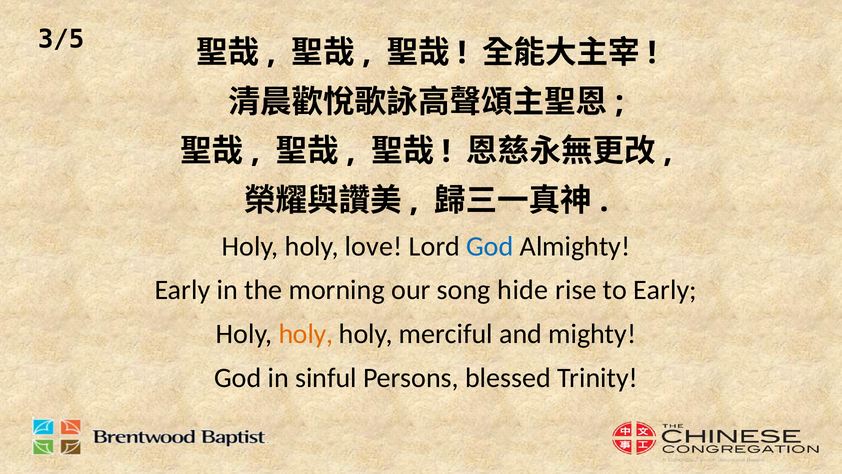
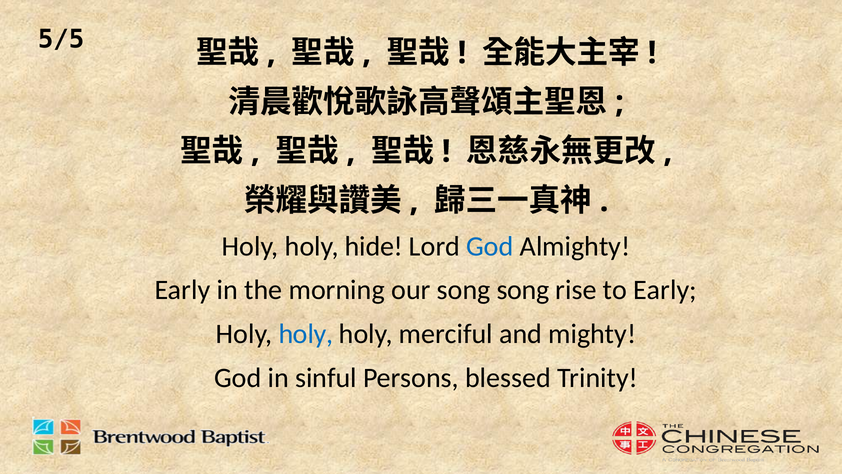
3/5: 3/5 -> 5/5
love: love -> hide
song hide: hide -> song
holy at (306, 334) colour: orange -> blue
